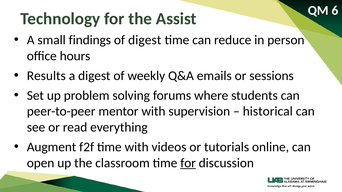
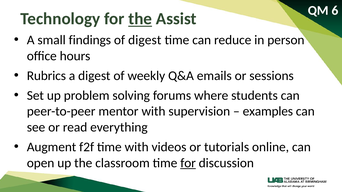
the at (140, 19) underline: none -> present
Results: Results -> Rubrics
historical: historical -> examples
